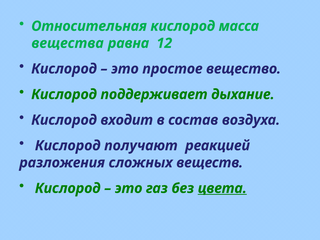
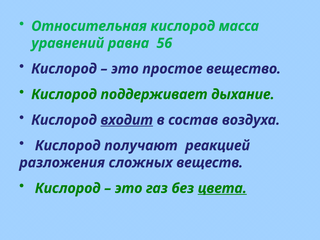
вещества: вещества -> уравнений
12: 12 -> 56
входит underline: none -> present
